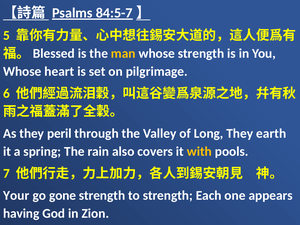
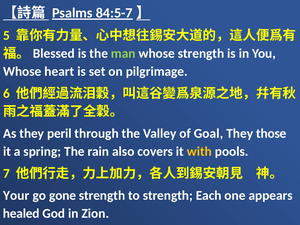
man colour: yellow -> light green
Long: Long -> Goal
earth: earth -> those
having: having -> healed
